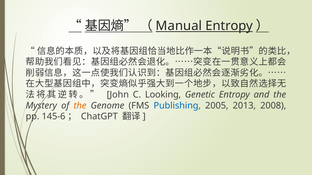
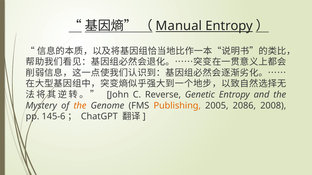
Looking: Looking -> Reverse
Publishing colour: blue -> orange
2013: 2013 -> 2086
